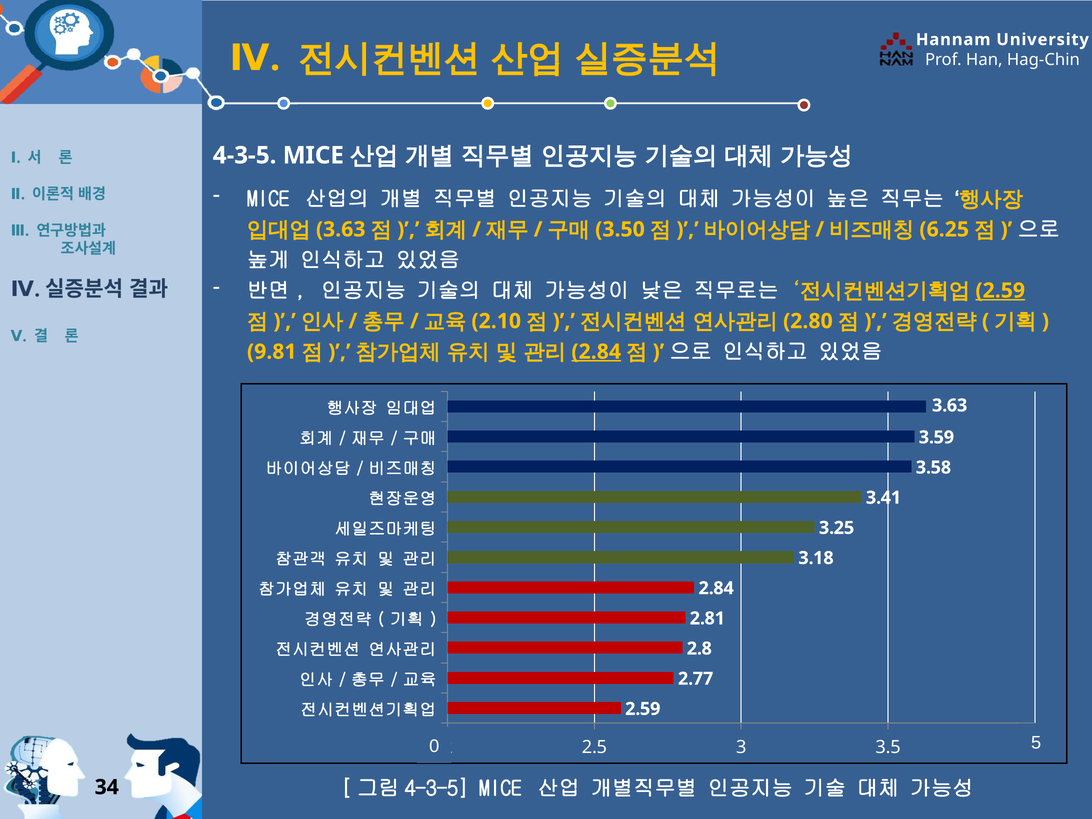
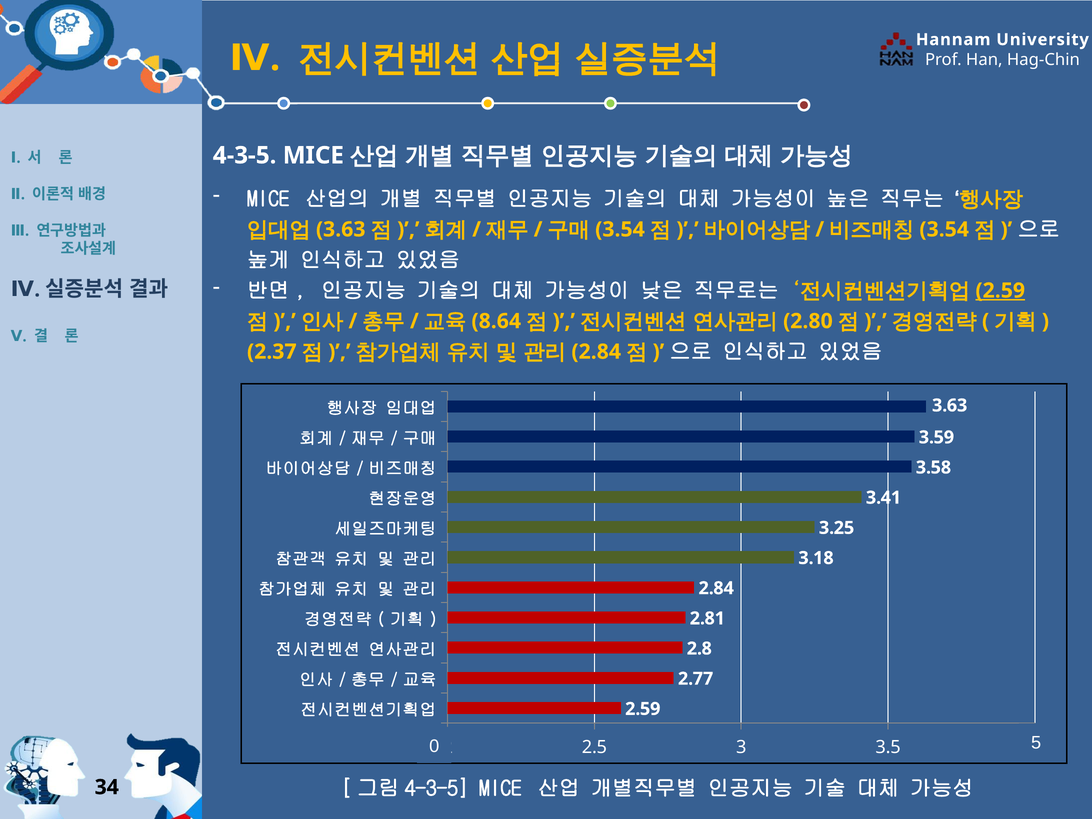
3.50 at (620, 229): 3.50 -> 3.54
6.25 at (944, 229): 6.25 -> 3.54
2.10: 2.10 -> 8.64
9.81: 9.81 -> 2.37
2.84 at (596, 352) underline: present -> none
